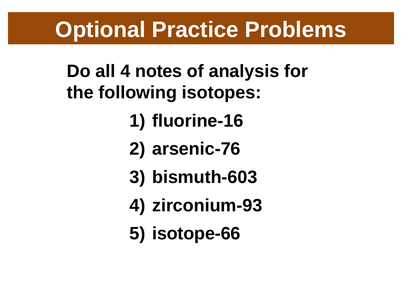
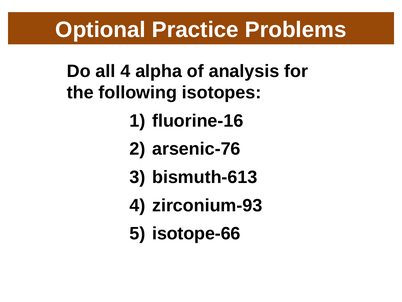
notes: notes -> alpha
bismuth-603: bismuth-603 -> bismuth-613
